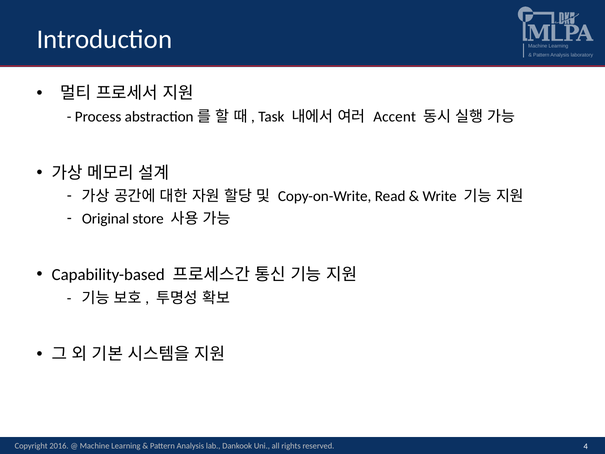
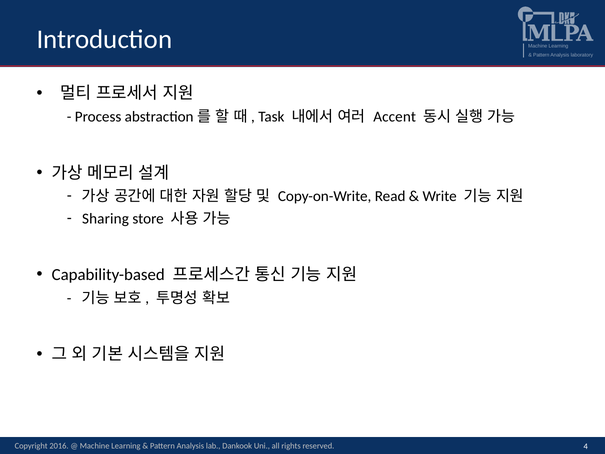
Original: Original -> Sharing
